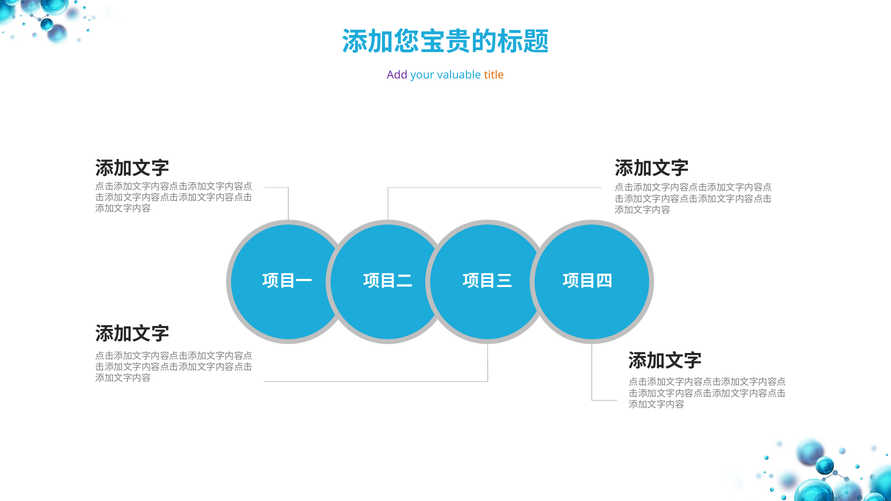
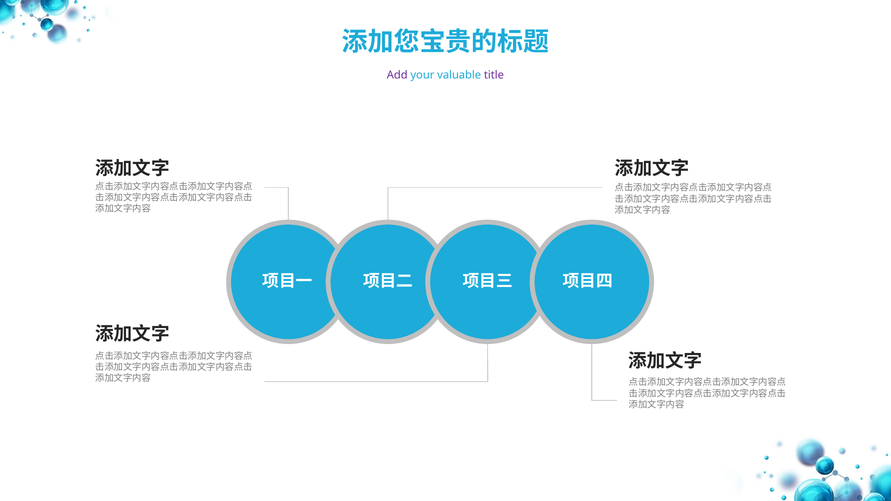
title colour: orange -> purple
